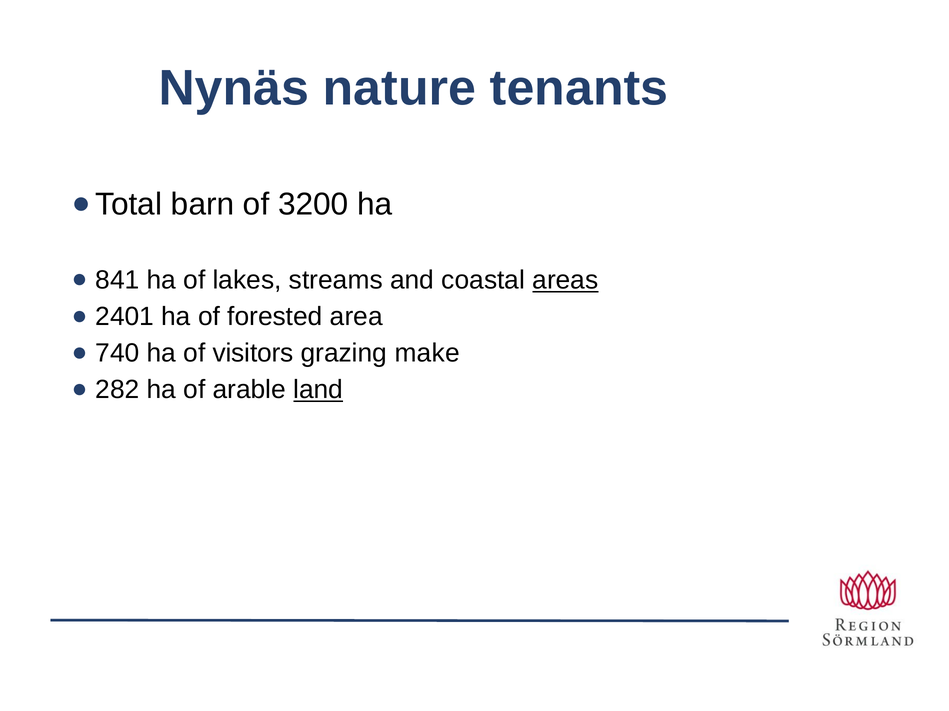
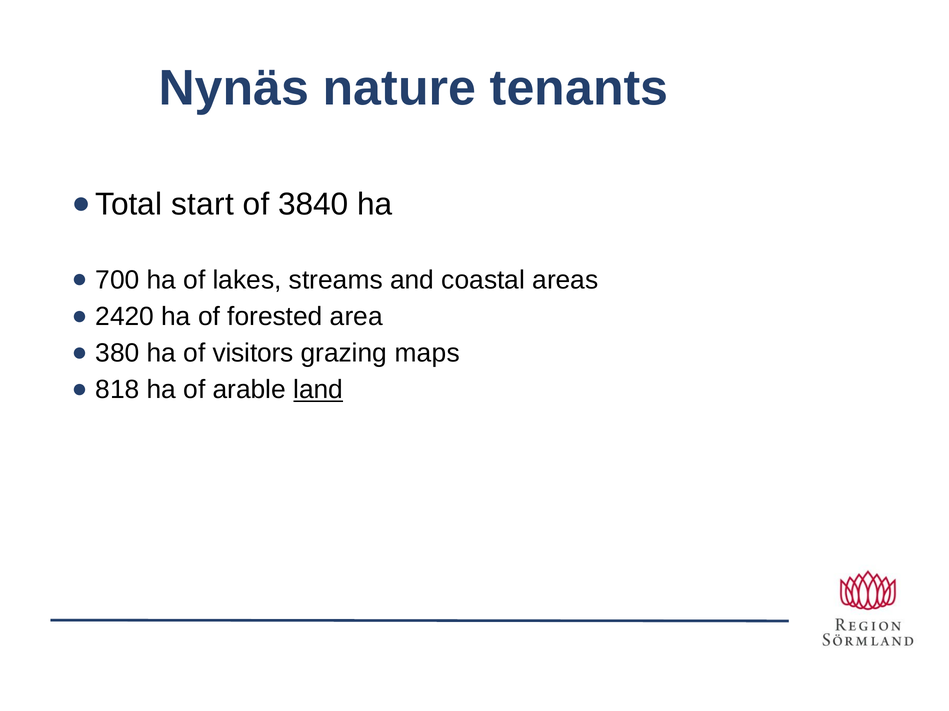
barn: barn -> start
3200: 3200 -> 3840
841: 841 -> 700
areas underline: present -> none
2401: 2401 -> 2420
740: 740 -> 380
make: make -> maps
282: 282 -> 818
